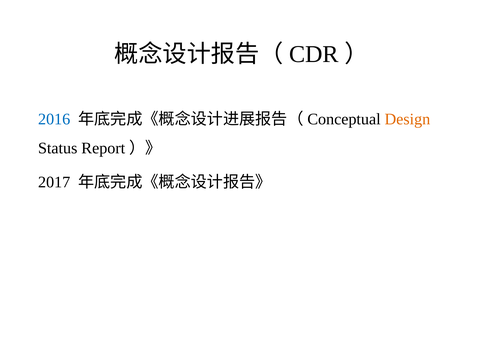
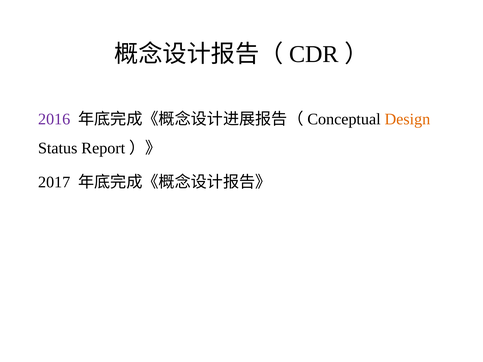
2016 colour: blue -> purple
